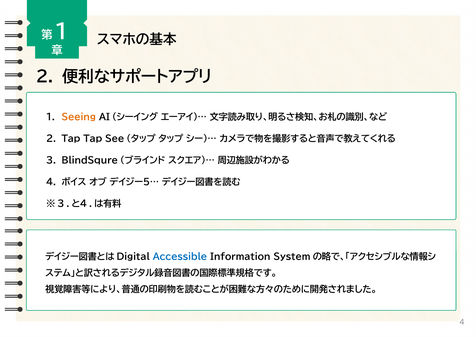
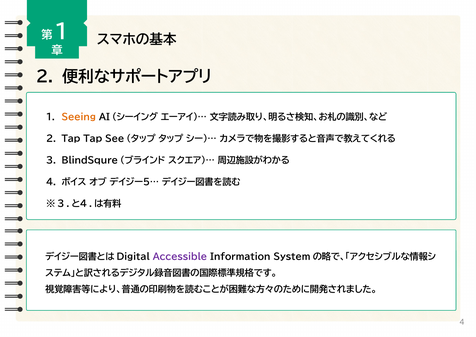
Accessible colour: blue -> purple
